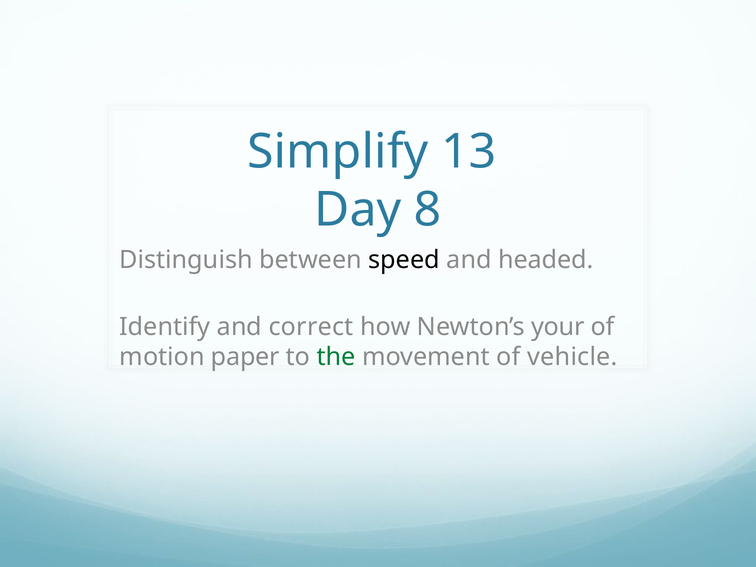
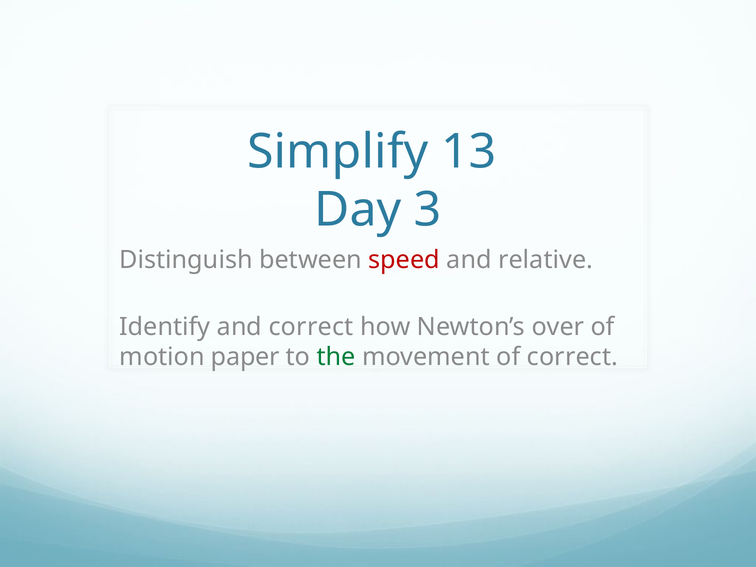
8: 8 -> 3
speed colour: black -> red
headed: headed -> relative
your: your -> over
of vehicle: vehicle -> correct
